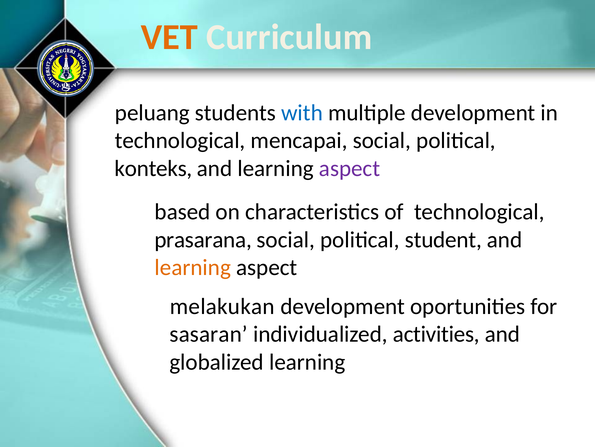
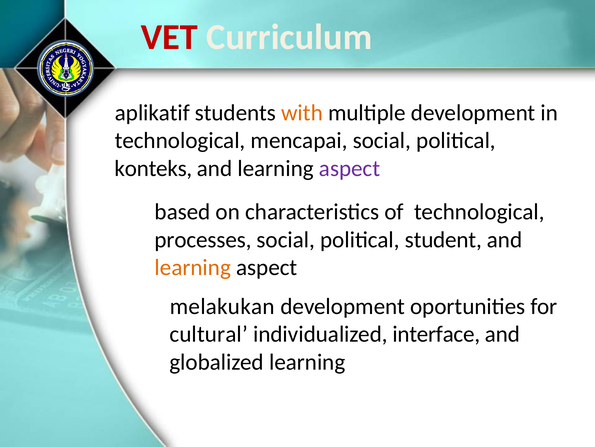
VET colour: orange -> red
peluang: peluang -> aplikatif
with colour: blue -> orange
prasarana: prasarana -> processes
sasaran: sasaran -> cultural
activities: activities -> interface
